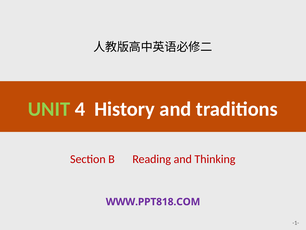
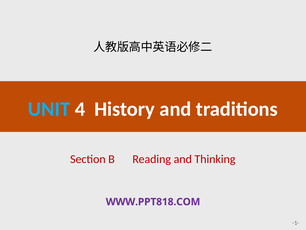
UNIT colour: light green -> light blue
